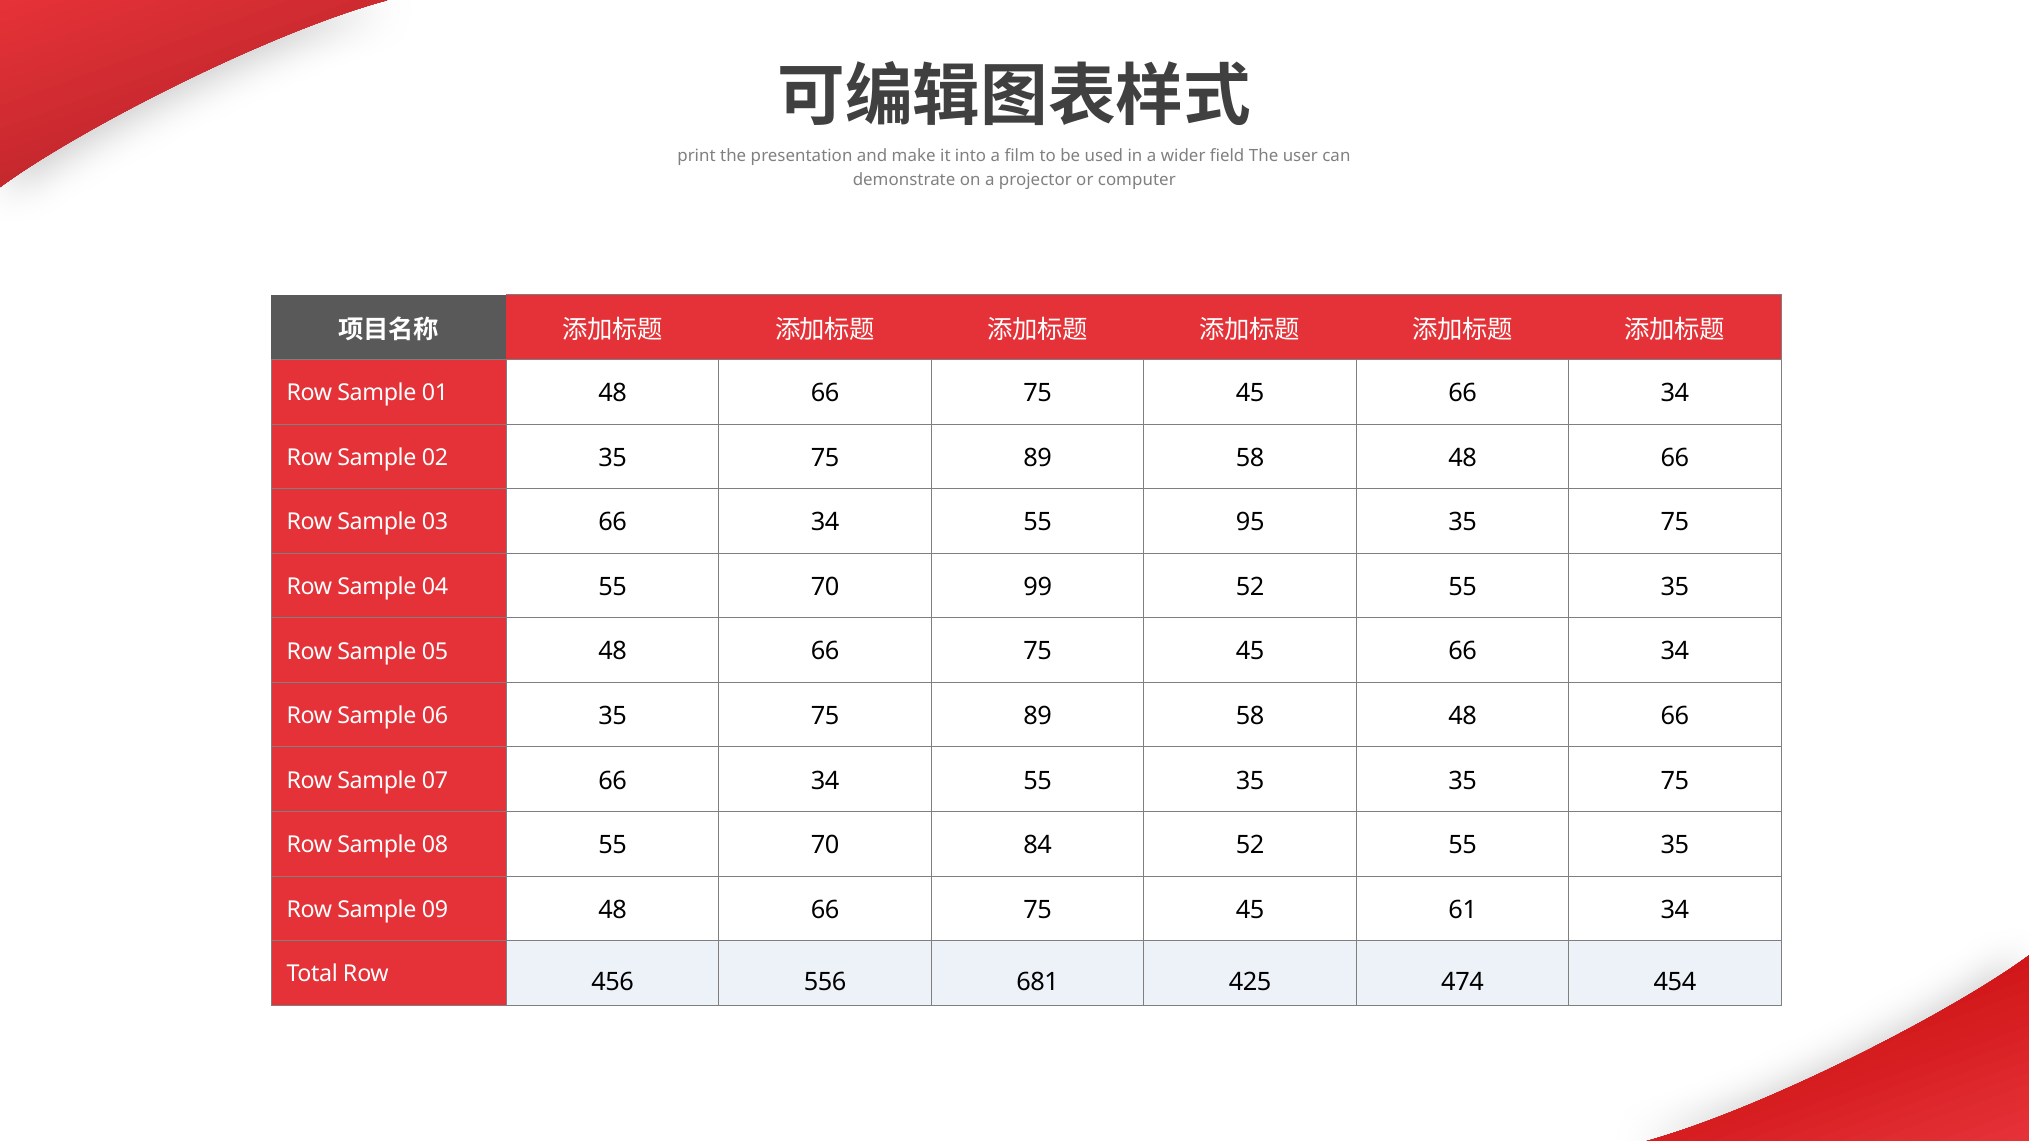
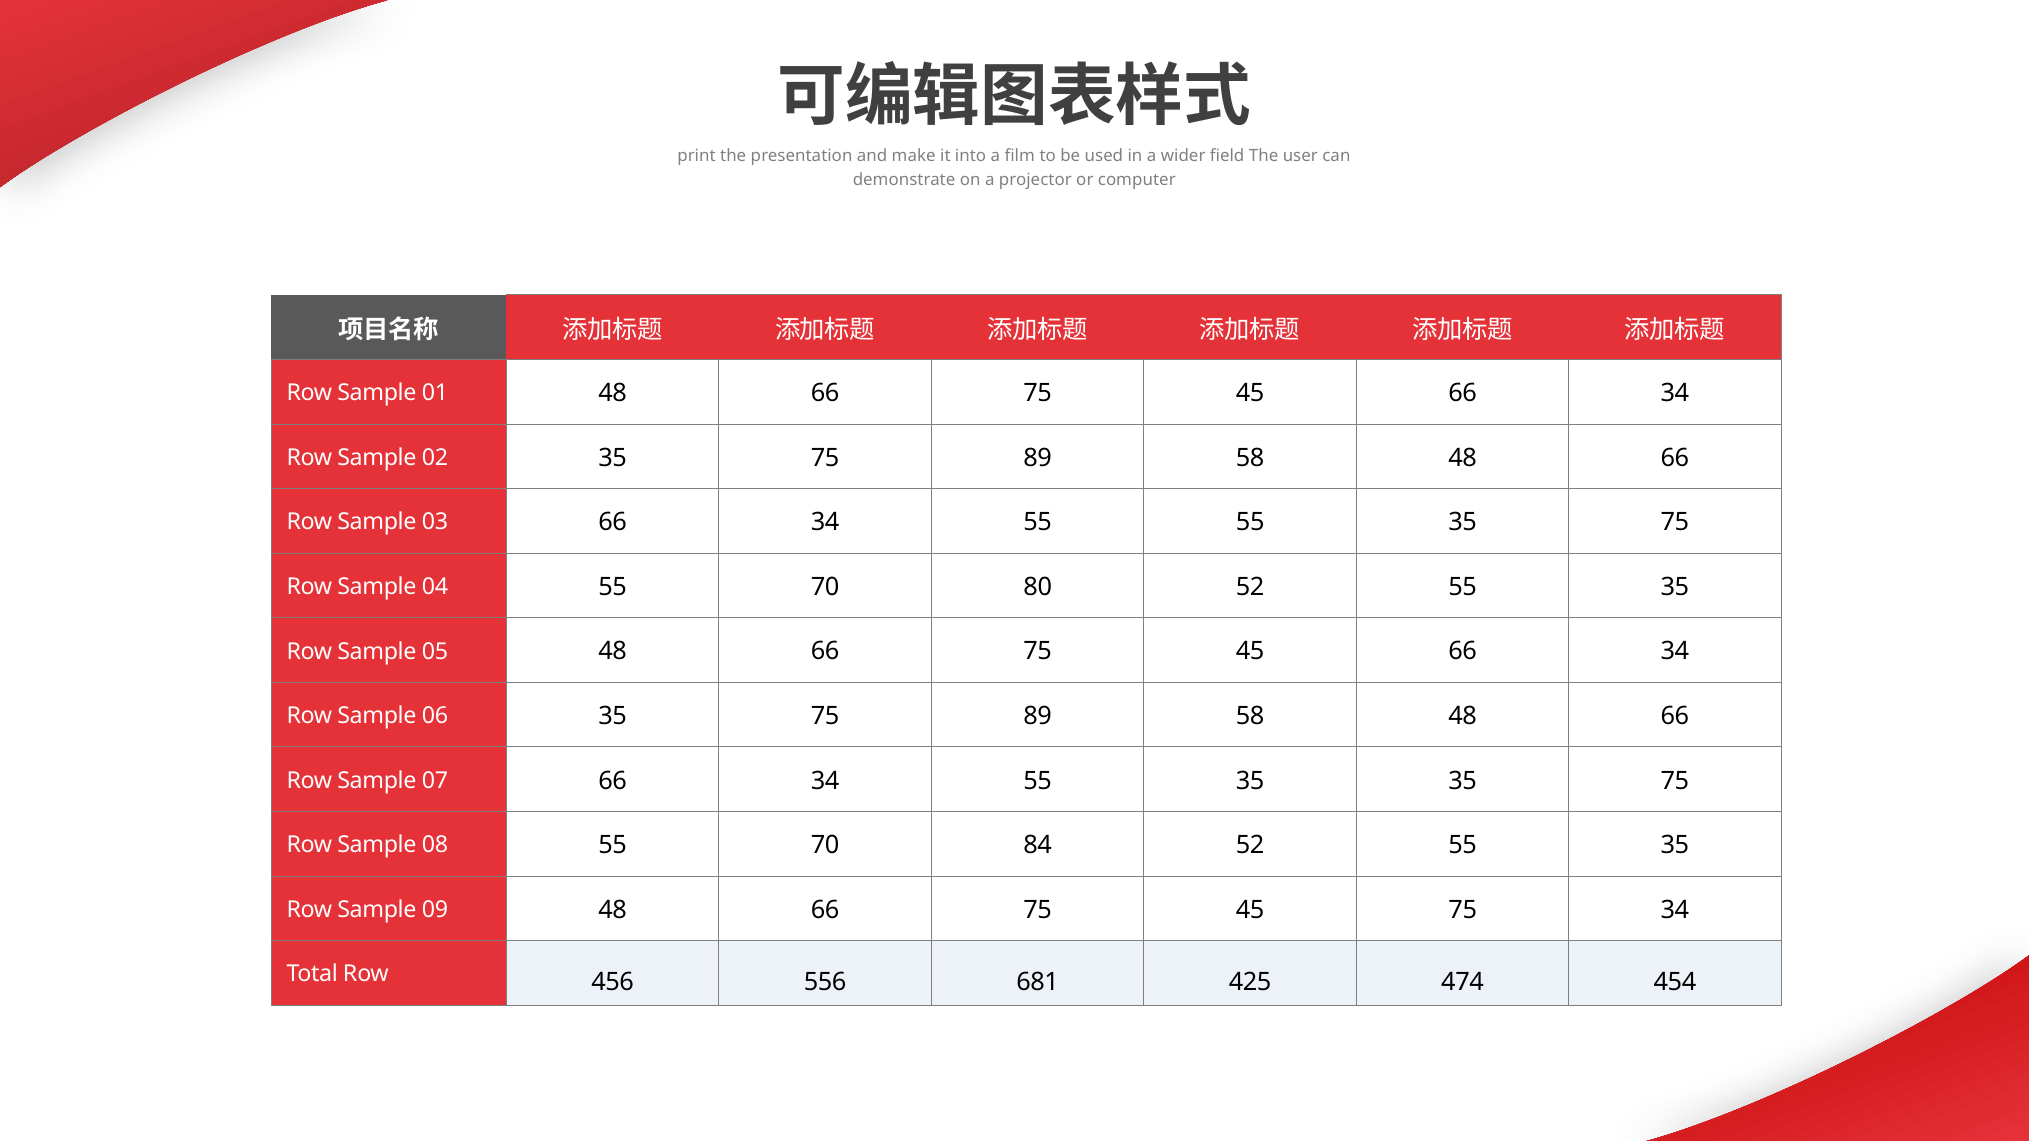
55 95: 95 -> 55
99: 99 -> 80
45 61: 61 -> 75
